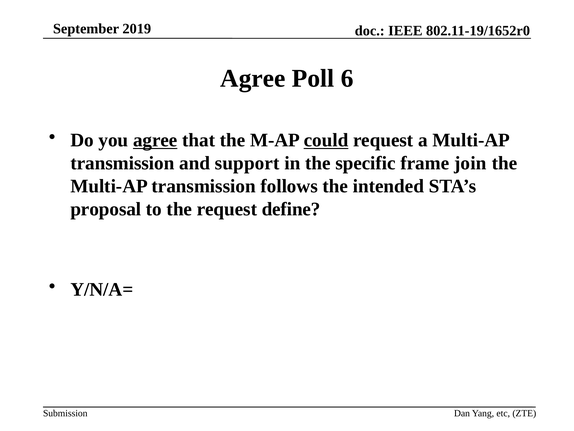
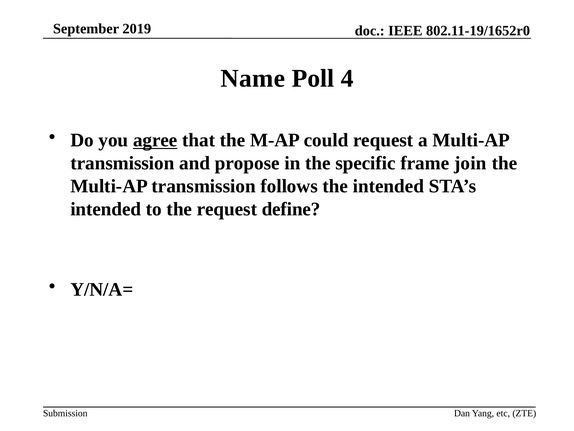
Agree at (253, 78): Agree -> Name
6: 6 -> 4
could underline: present -> none
support: support -> propose
proposal at (106, 209): proposal -> intended
